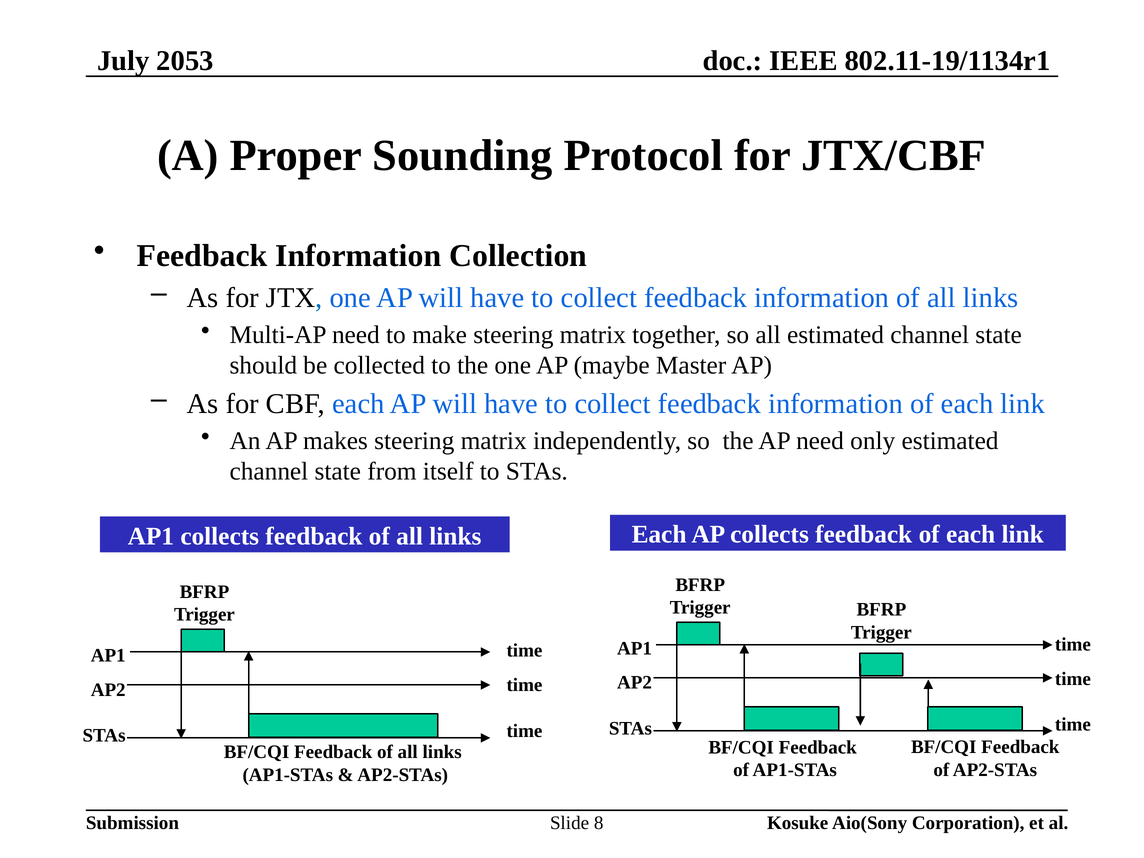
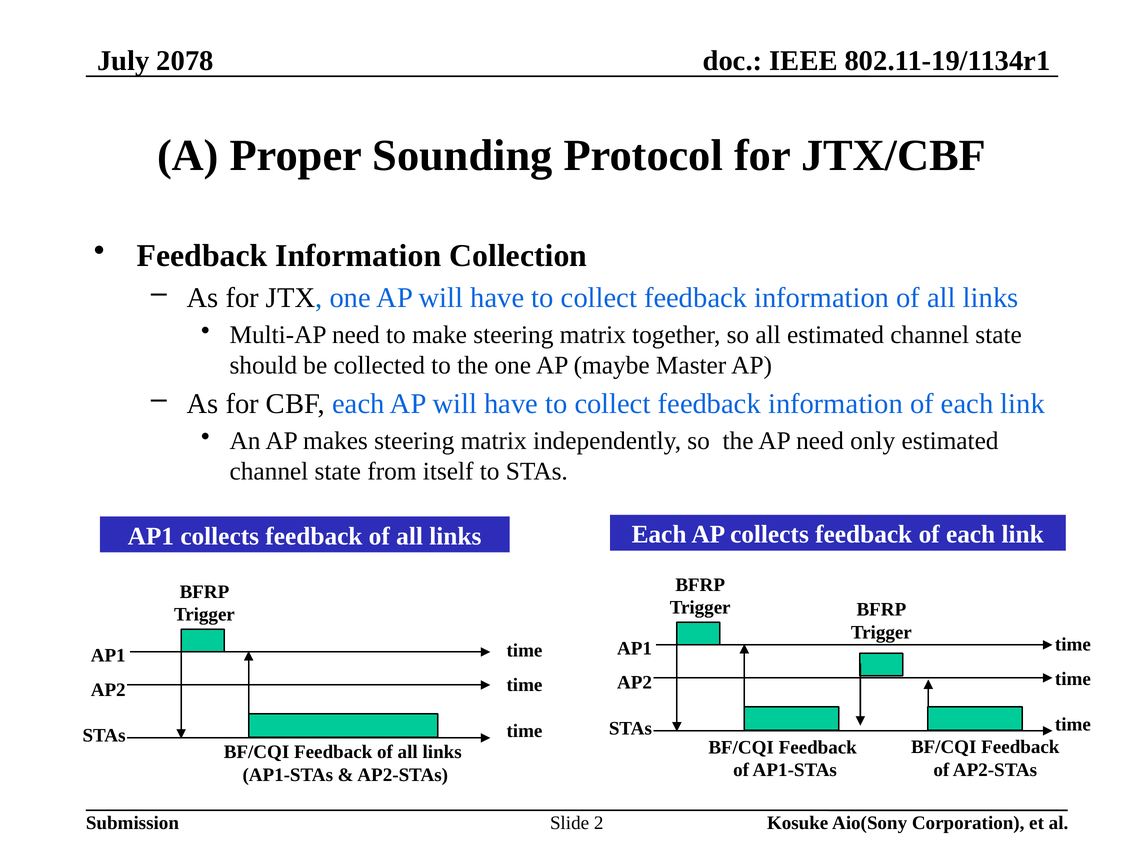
2053: 2053 -> 2078
8: 8 -> 2
